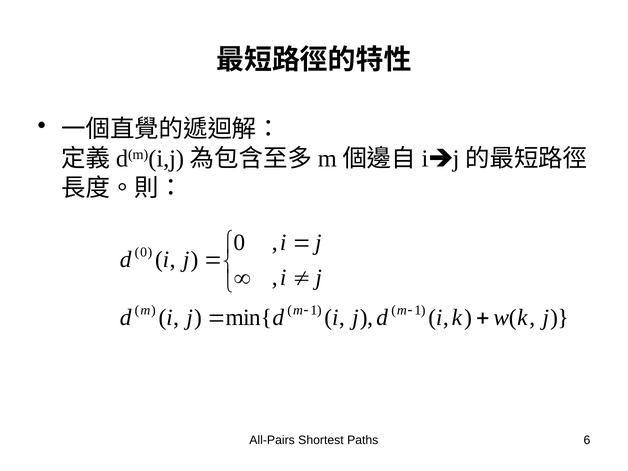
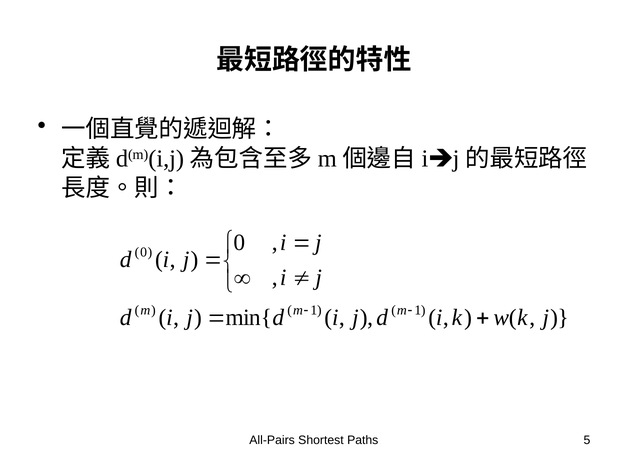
6: 6 -> 5
